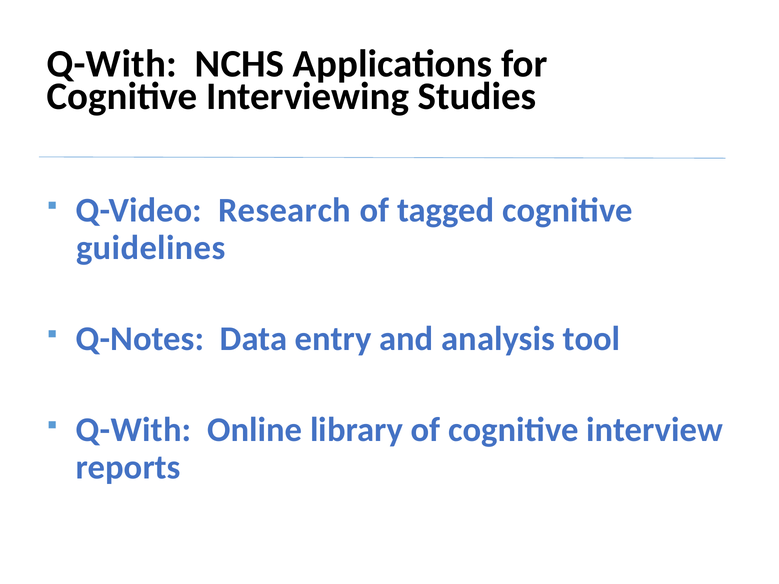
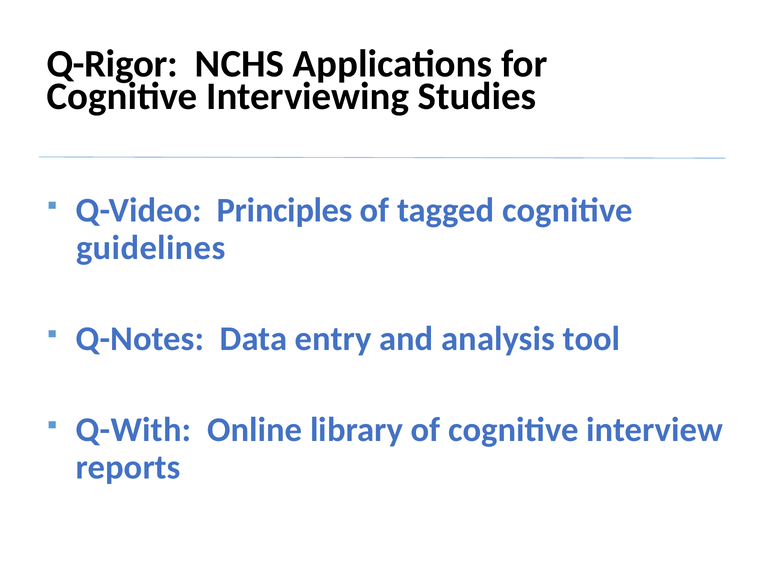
Q-With at (112, 64): Q-With -> Q-Rigor
Research: Research -> Principles
